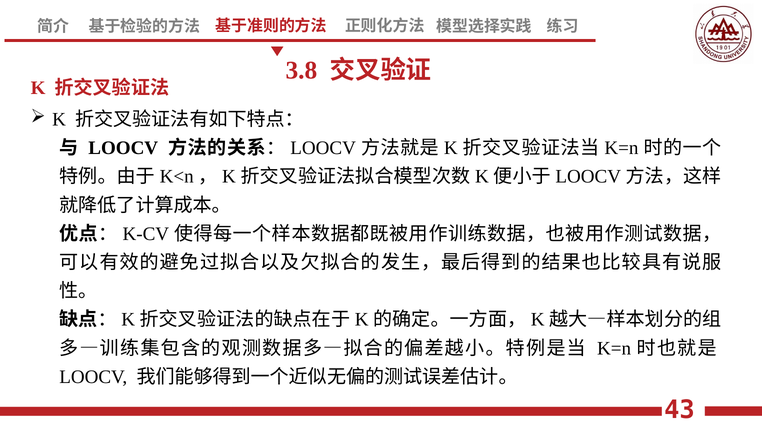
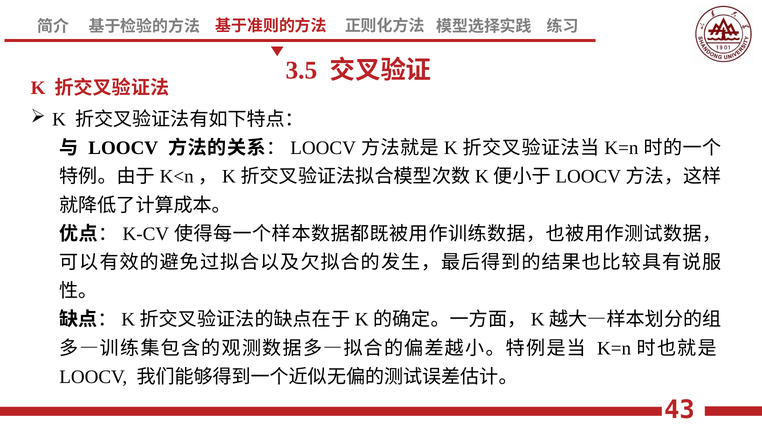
3.8: 3.8 -> 3.5
